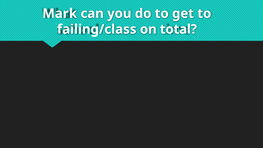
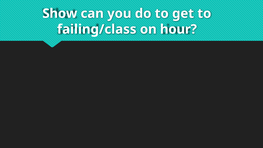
Mark: Mark -> Show
total: total -> hour
